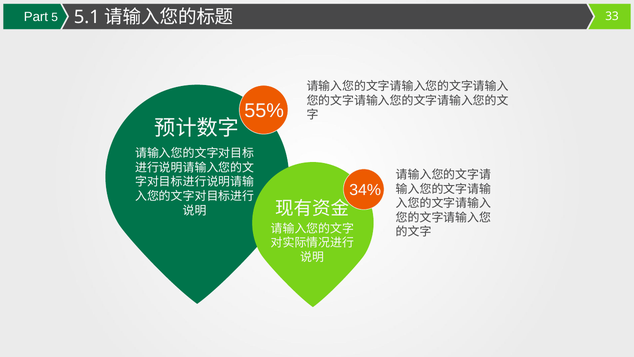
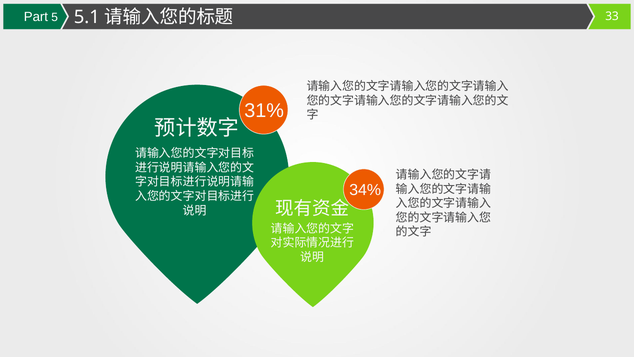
55%: 55% -> 31%
